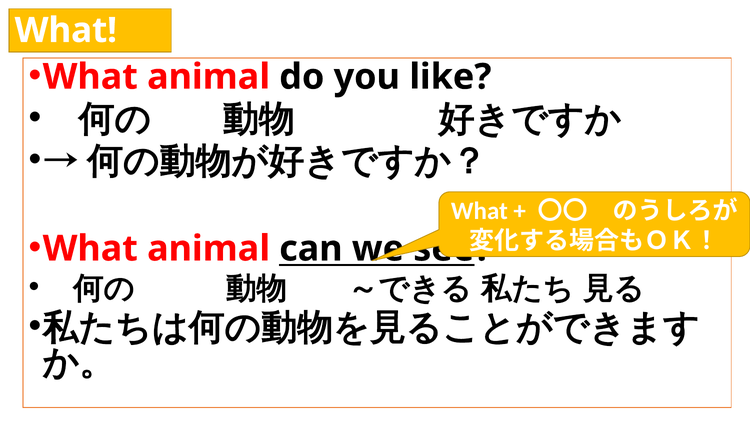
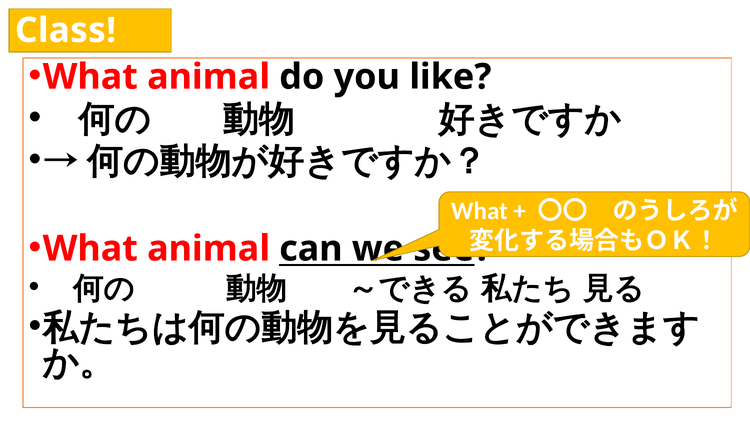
What at (66, 30): What -> Class
